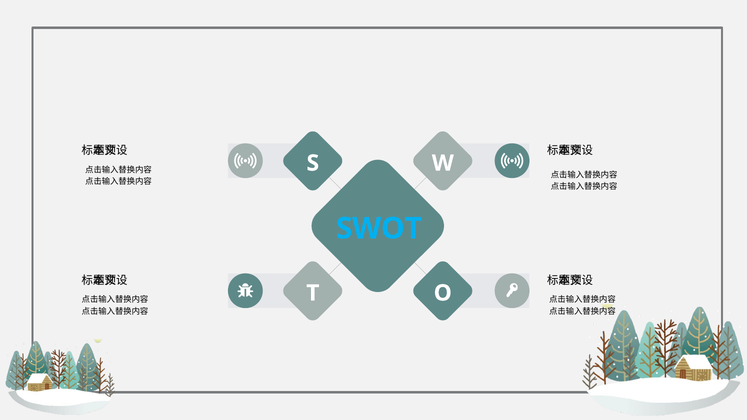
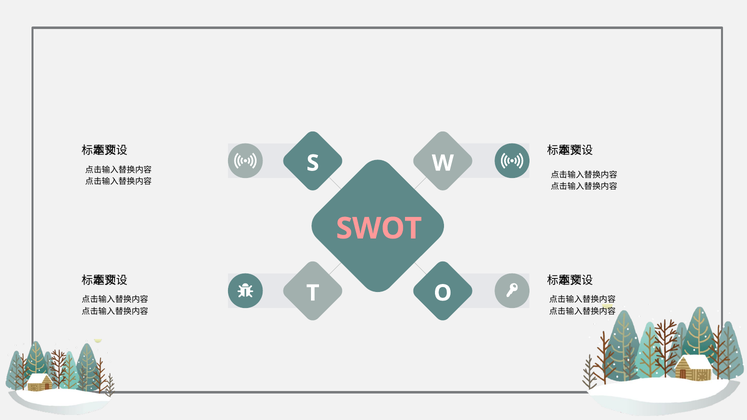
SWOT colour: light blue -> pink
